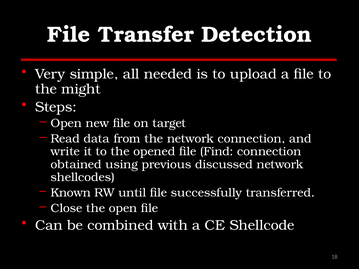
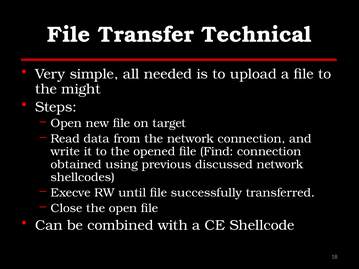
Detection: Detection -> Technical
Known: Known -> Execve
